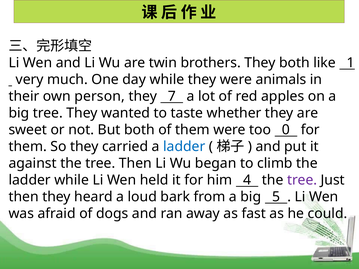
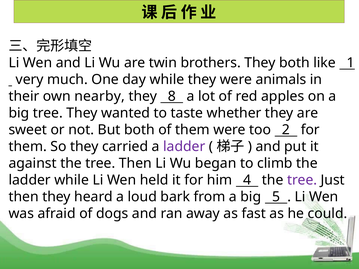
person: person -> nearby
7: 7 -> 8
0: 0 -> 2
ladder at (184, 147) colour: blue -> purple
